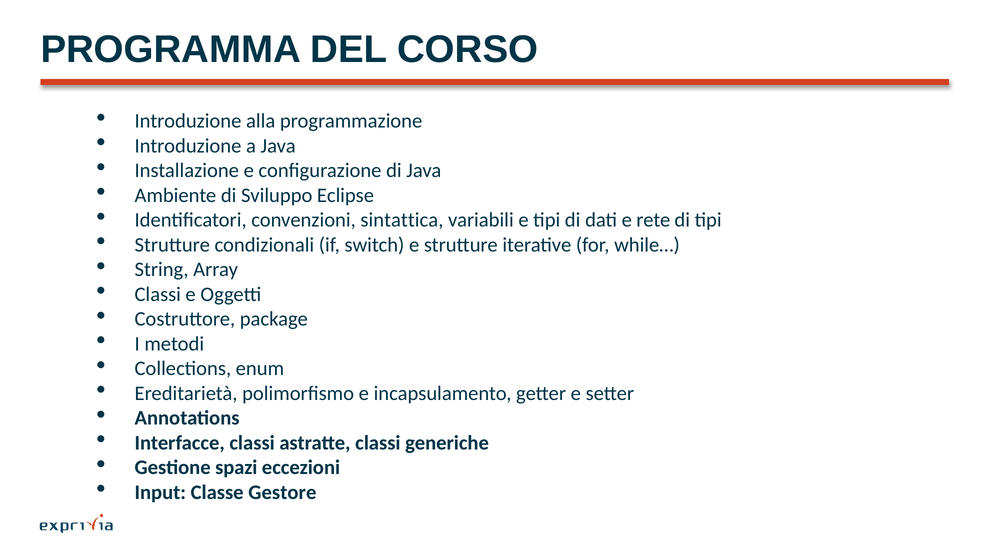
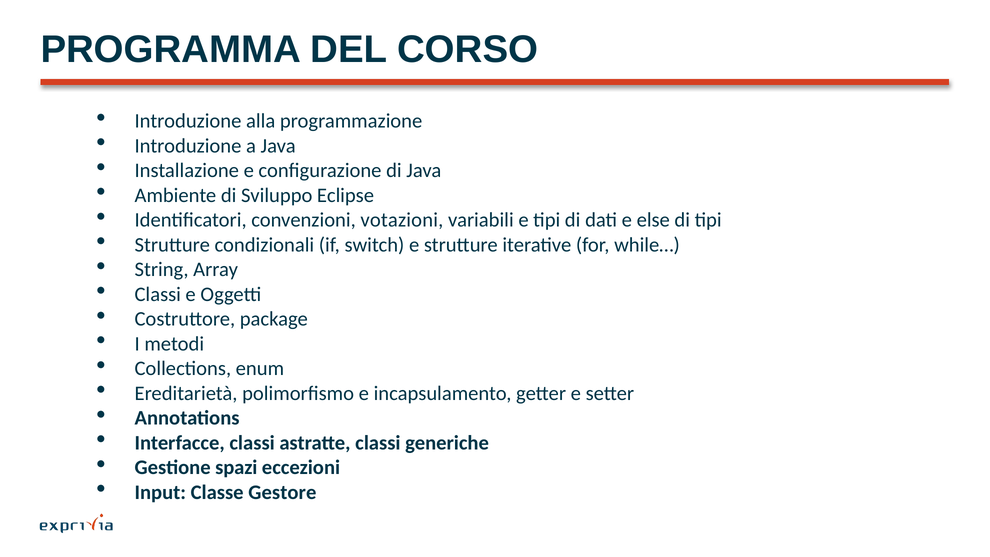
sintattica: sintattica -> votazioni
rete: rete -> else
